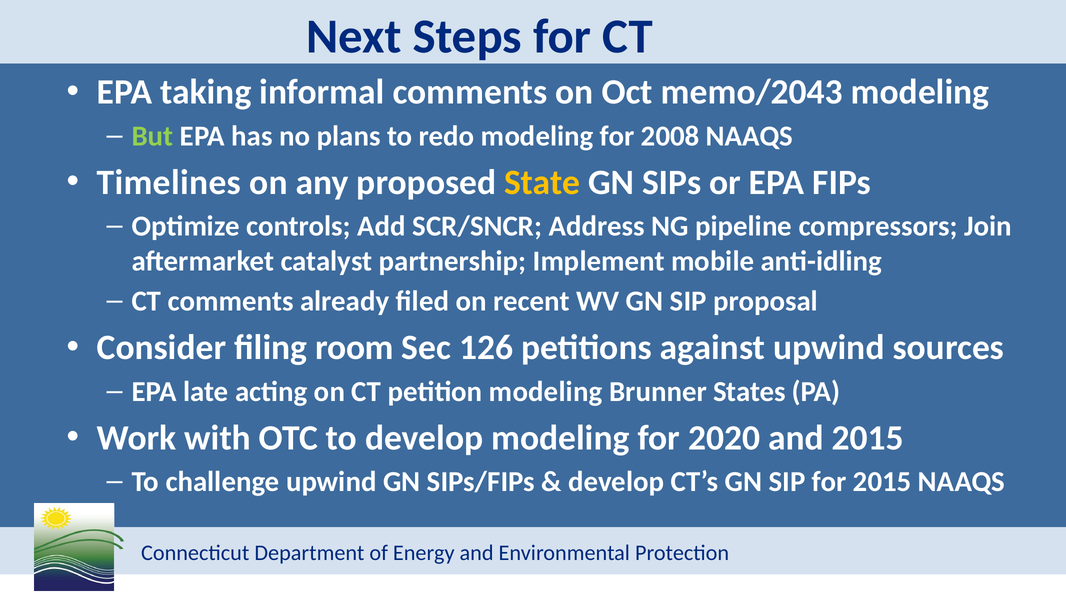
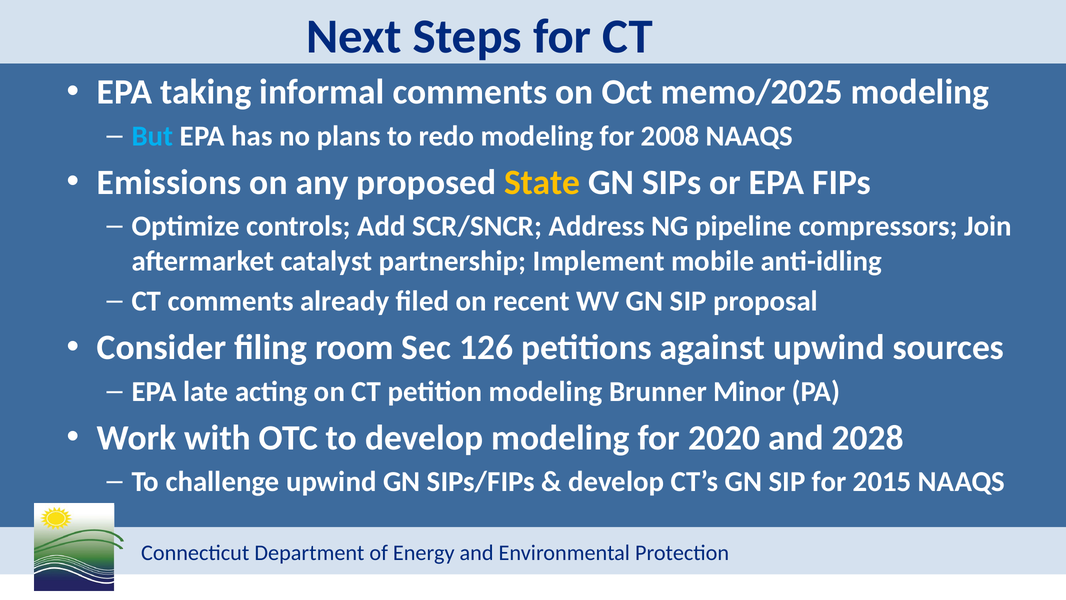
memo/2043: memo/2043 -> memo/2025
But colour: light green -> light blue
Timelines: Timelines -> Emissions
States: States -> Minor
and 2015: 2015 -> 2028
